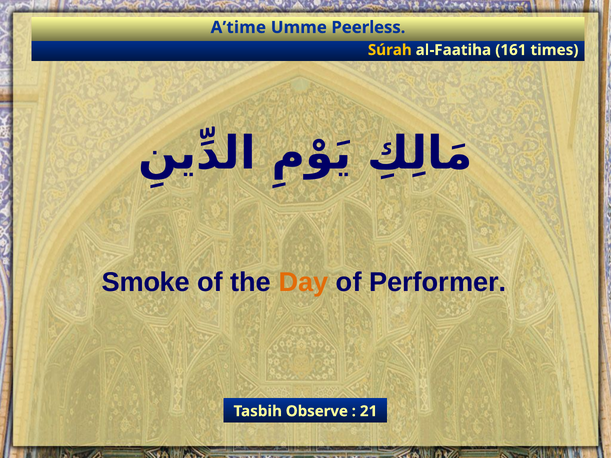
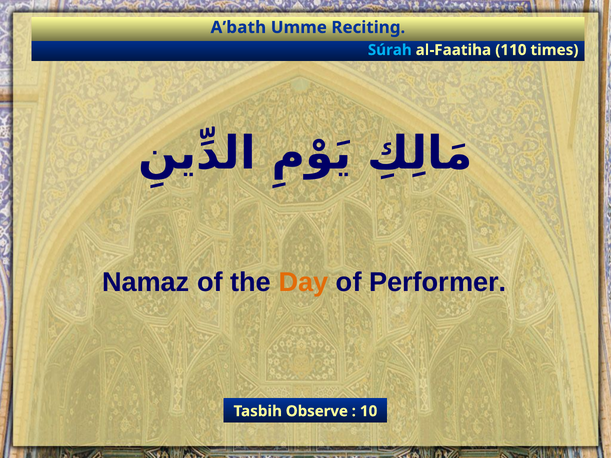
A’time: A’time -> A’bath
Peerless: Peerless -> Reciting
Súrah colour: yellow -> light blue
161: 161 -> 110
Smoke: Smoke -> Namaz
21: 21 -> 10
